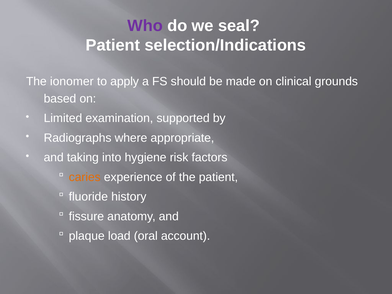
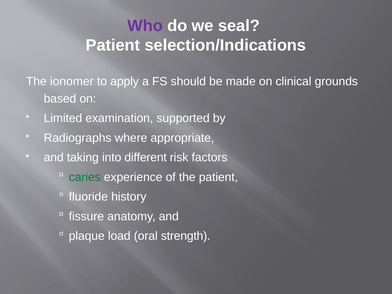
hygiene: hygiene -> different
caries colour: orange -> green
account: account -> strength
